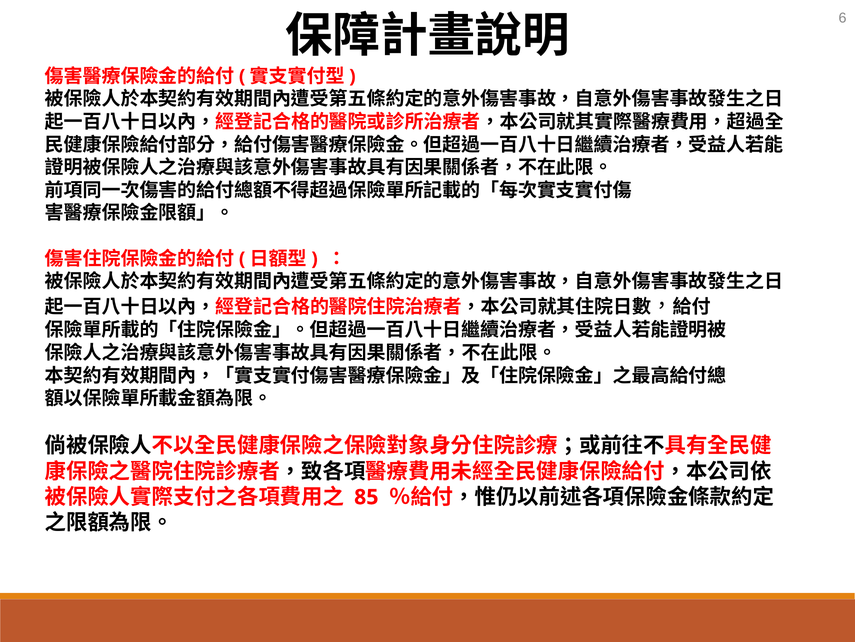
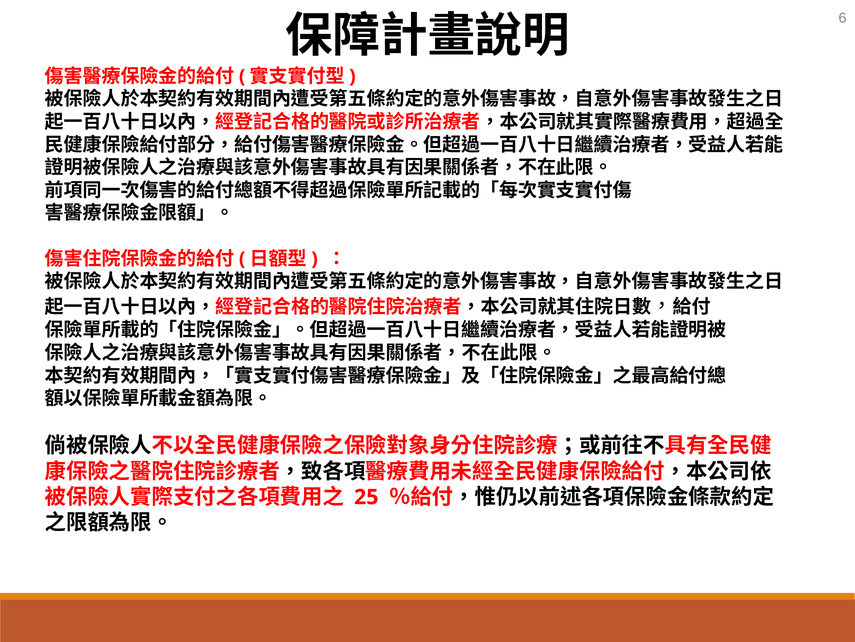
85: 85 -> 25
